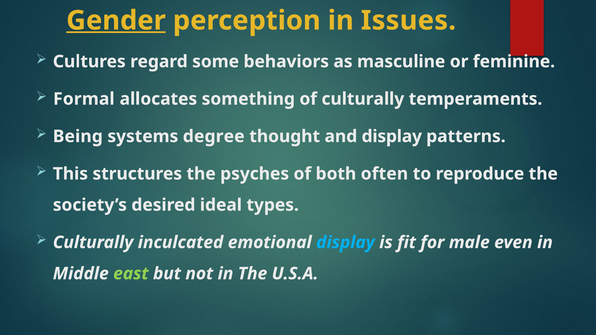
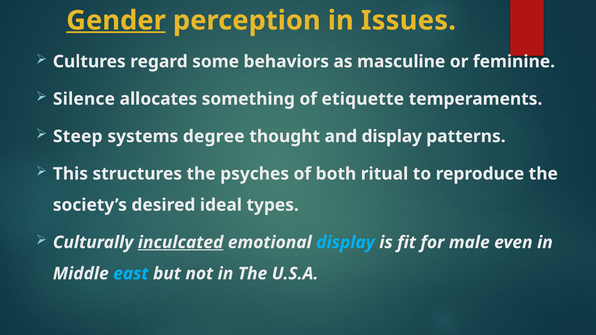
Formal: Formal -> Silence
of culturally: culturally -> etiquette
Being: Being -> Steep
often: often -> ritual
inculcated underline: none -> present
east colour: light green -> light blue
